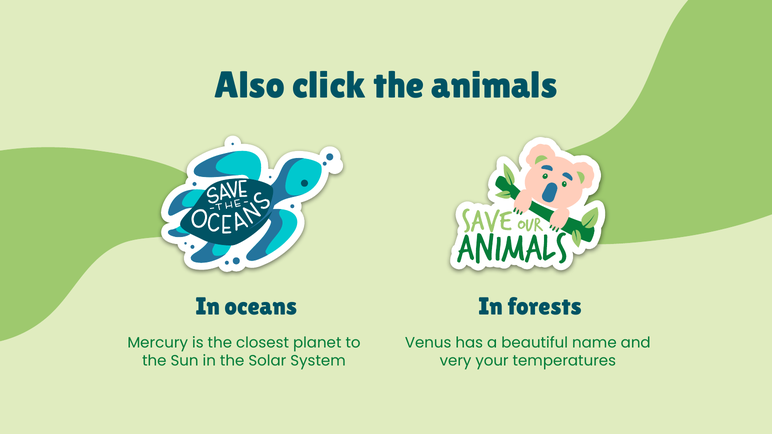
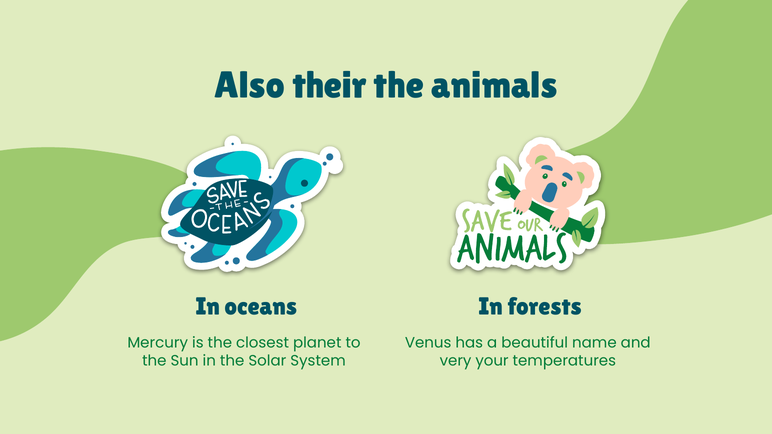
click: click -> their
